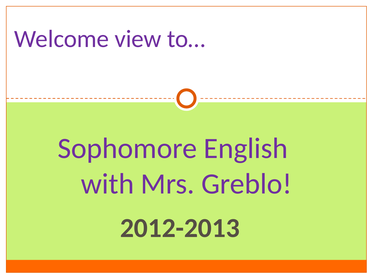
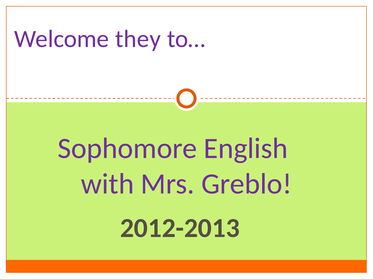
view: view -> they
